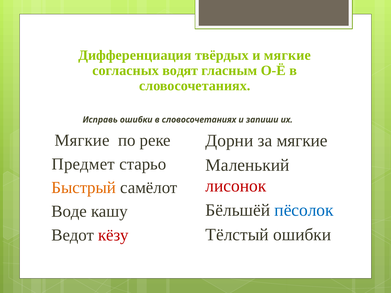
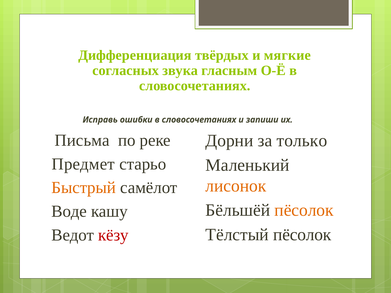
водят: водят -> звука
Мягкие at (82, 140): Мягкие -> Письма
за мягкие: мягкие -> только
лисонок colour: red -> orange
пёсолок at (304, 210) colour: blue -> orange
Тёлстый ошибки: ошибки -> пёсолок
